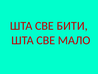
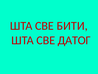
МАЛО: МАЛО -> ДАТОГ
